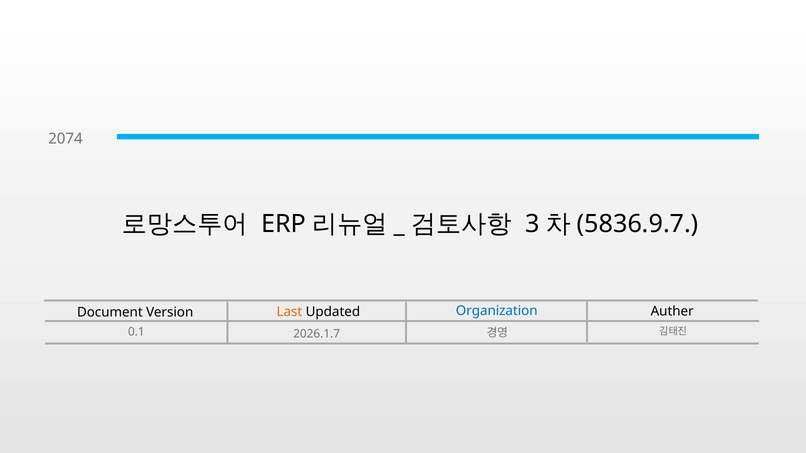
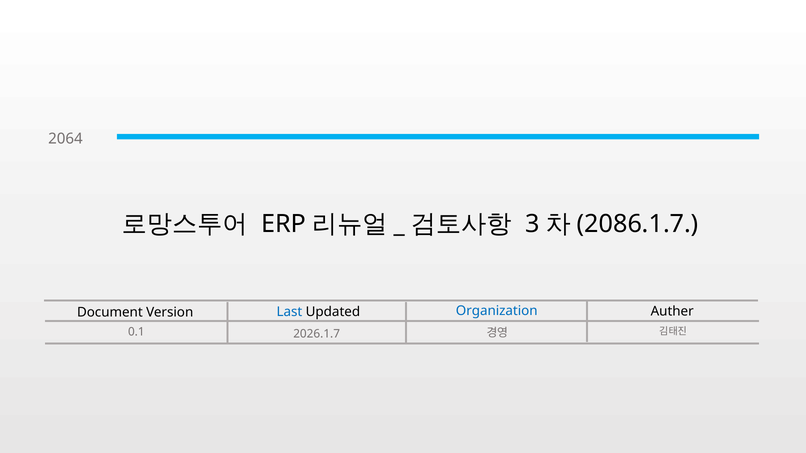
2074: 2074 -> 2064
5836.9.7: 5836.9.7 -> 2086.1.7
Last colour: orange -> blue
